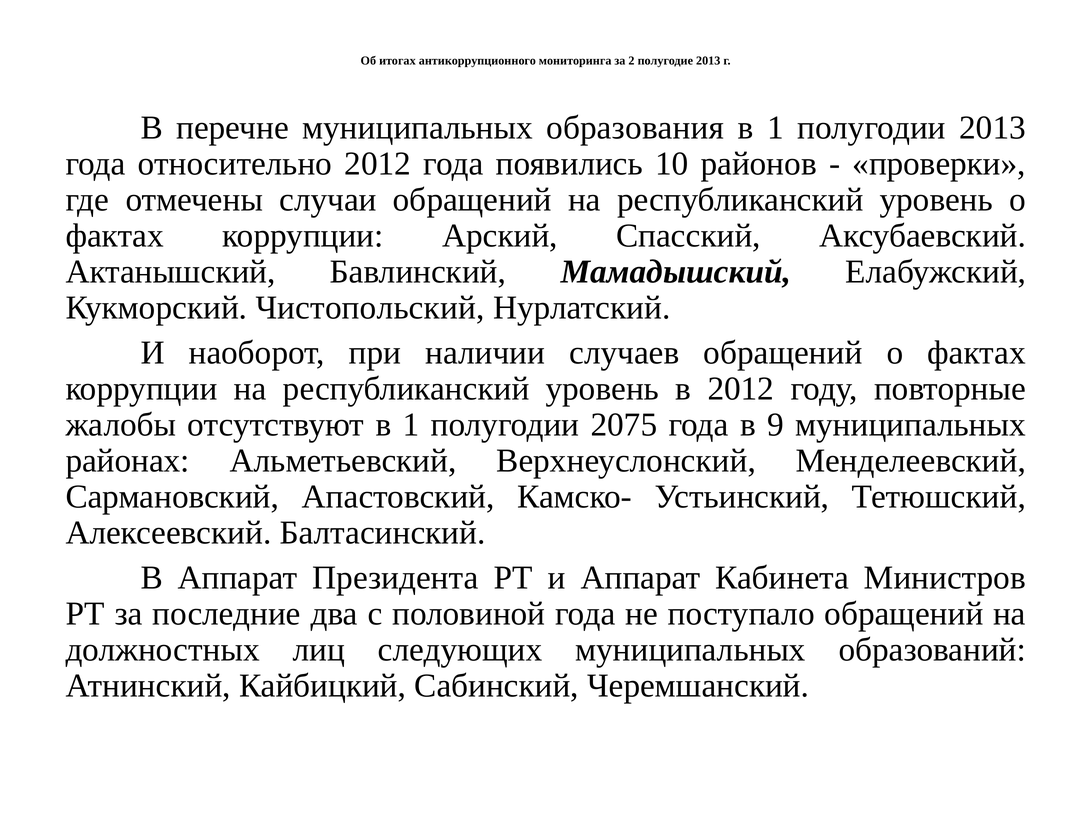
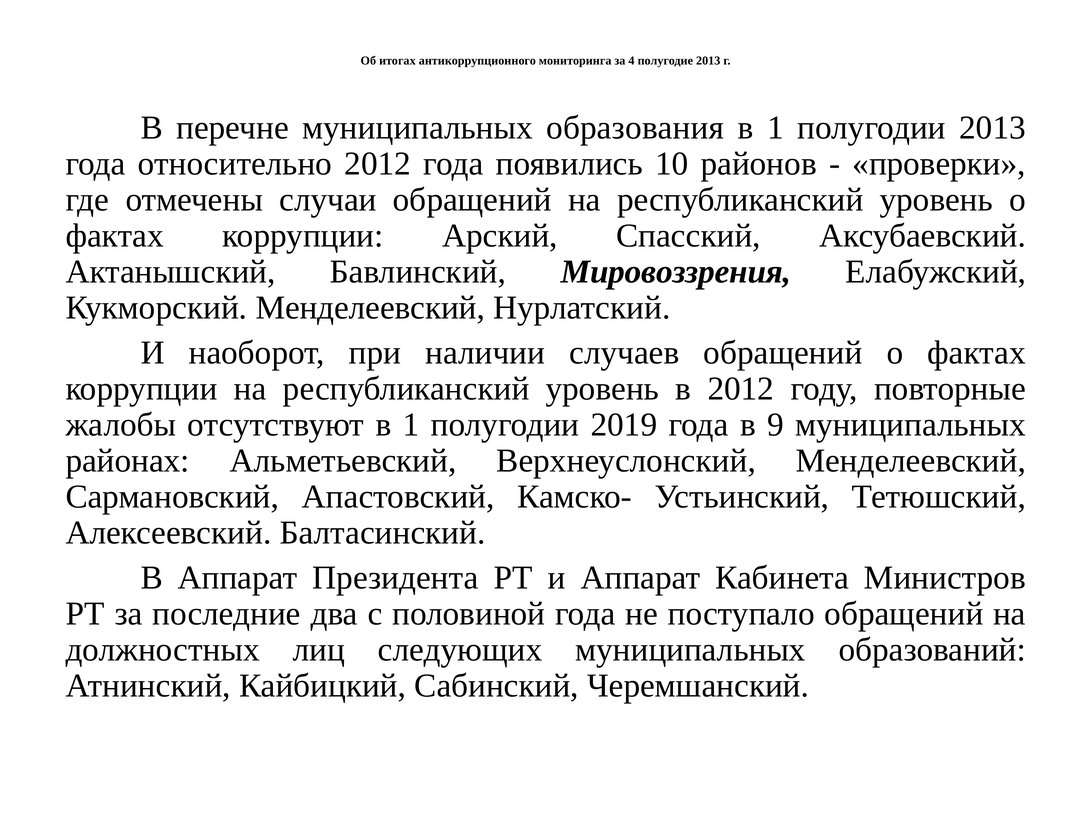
2: 2 -> 4
Мамадышский: Мамадышский -> Мировоззрения
Кукморский Чистопольский: Чистопольский -> Менделеевский
2075: 2075 -> 2019
